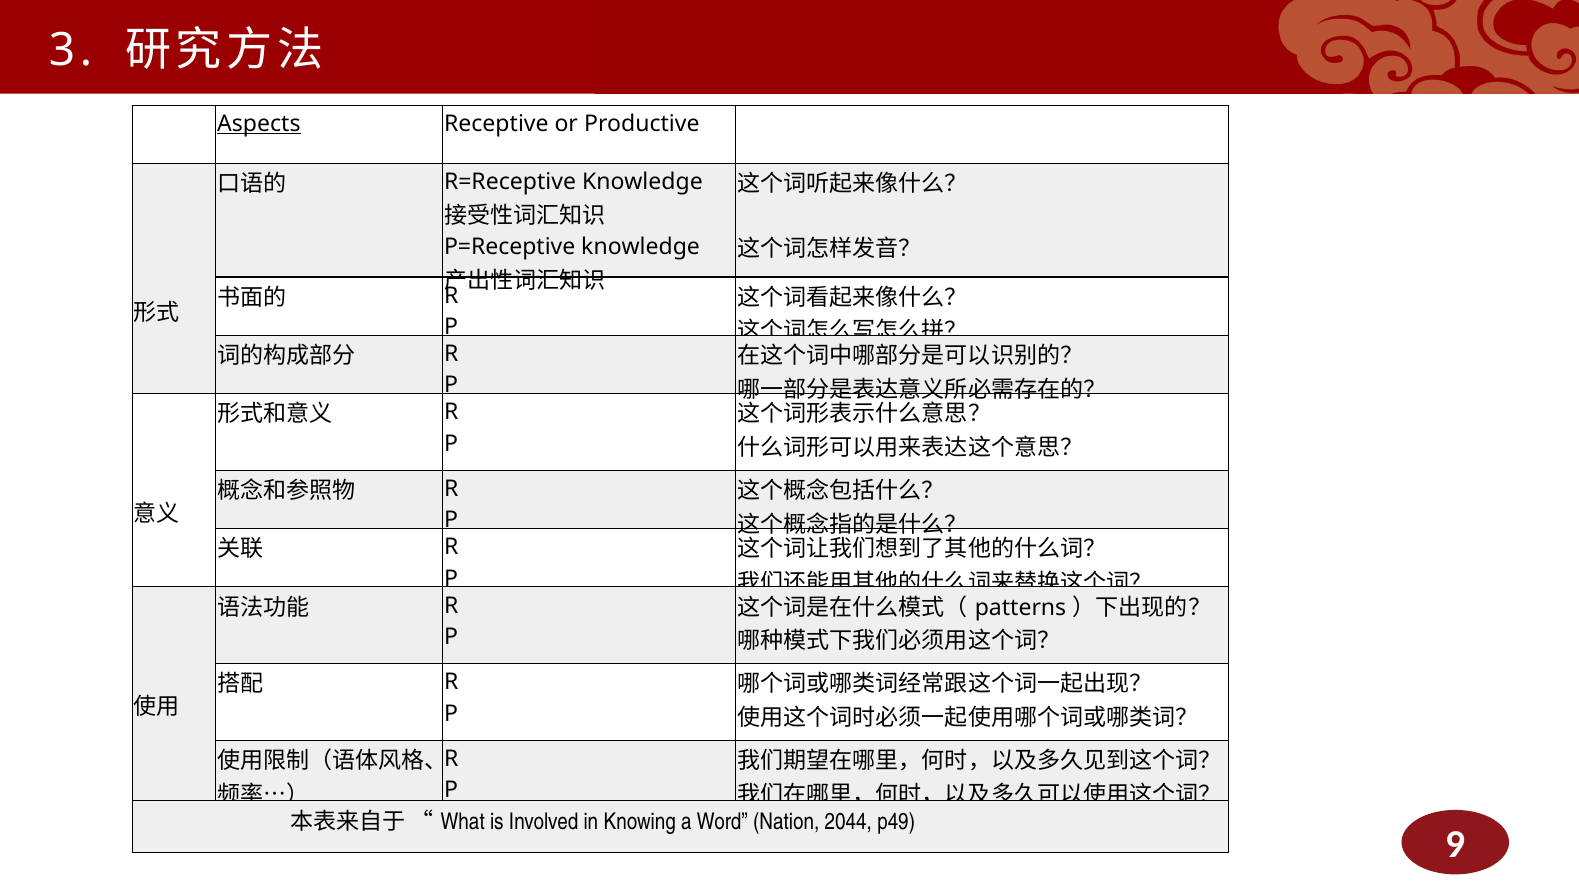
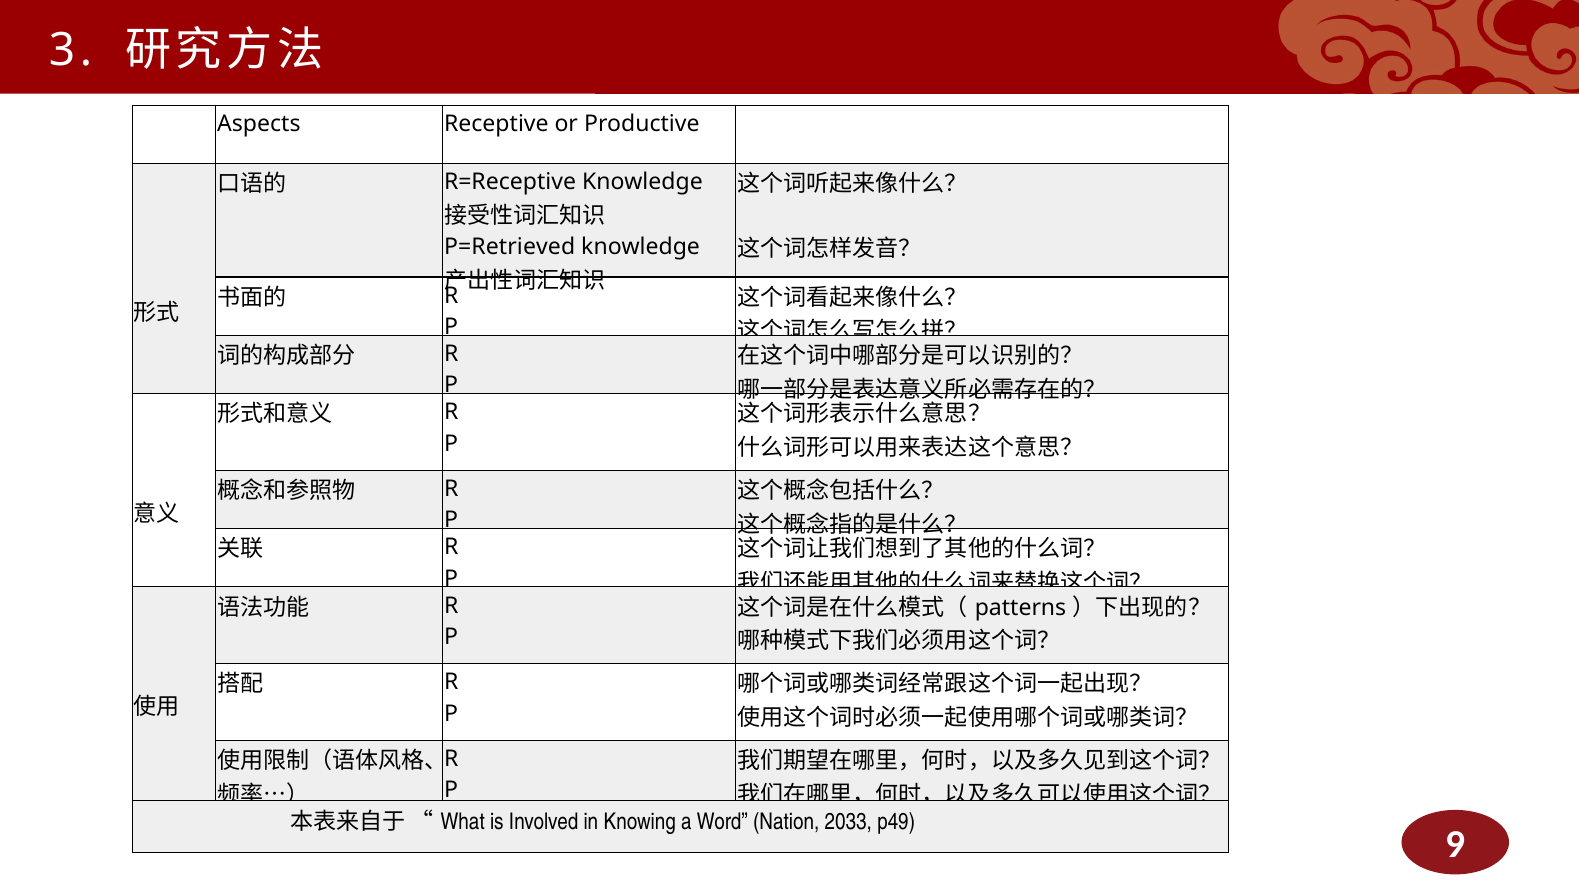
Aspects underline: present -> none
P=Receptive: P=Receptive -> P=Retrieved
2044: 2044 -> 2033
